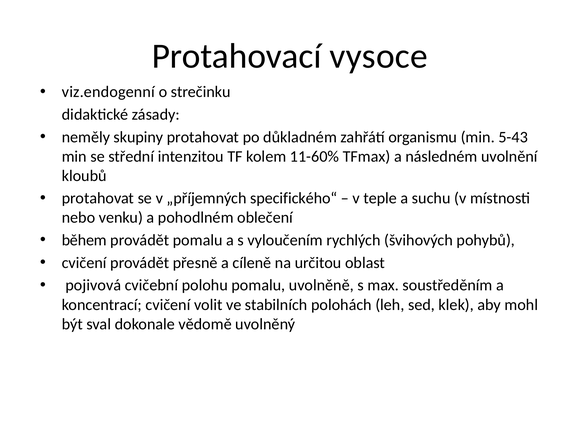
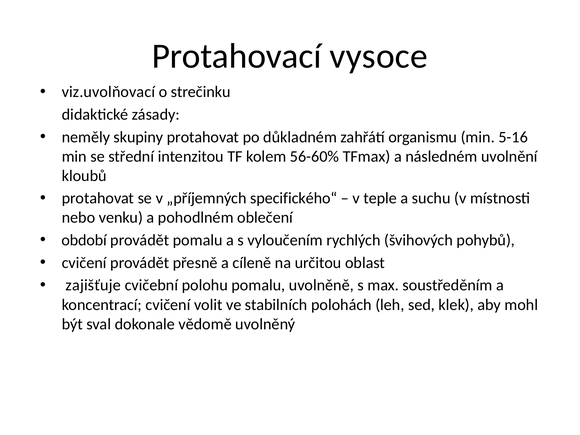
viz.endogenní: viz.endogenní -> viz.uvolňovací
5-43: 5-43 -> 5-16
11-60%: 11-60% -> 56-60%
během: během -> období
pojivová: pojivová -> zajišťuje
